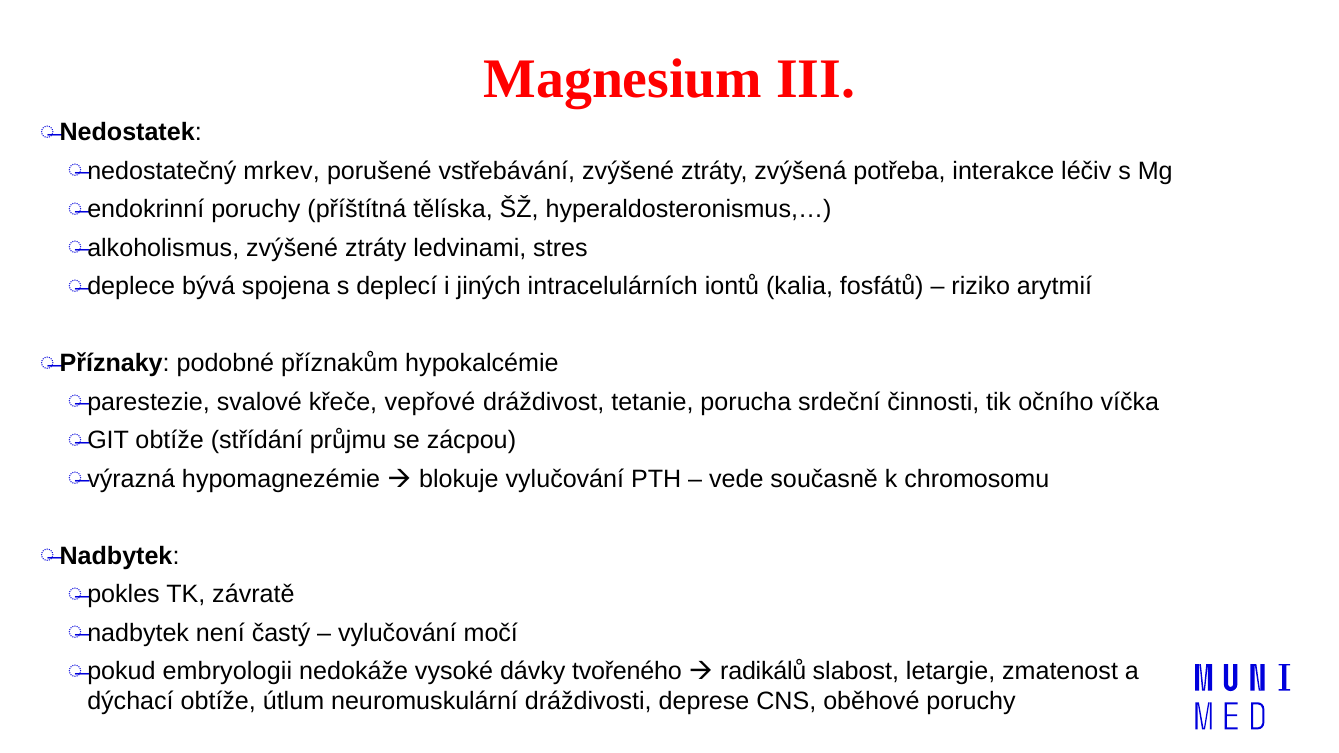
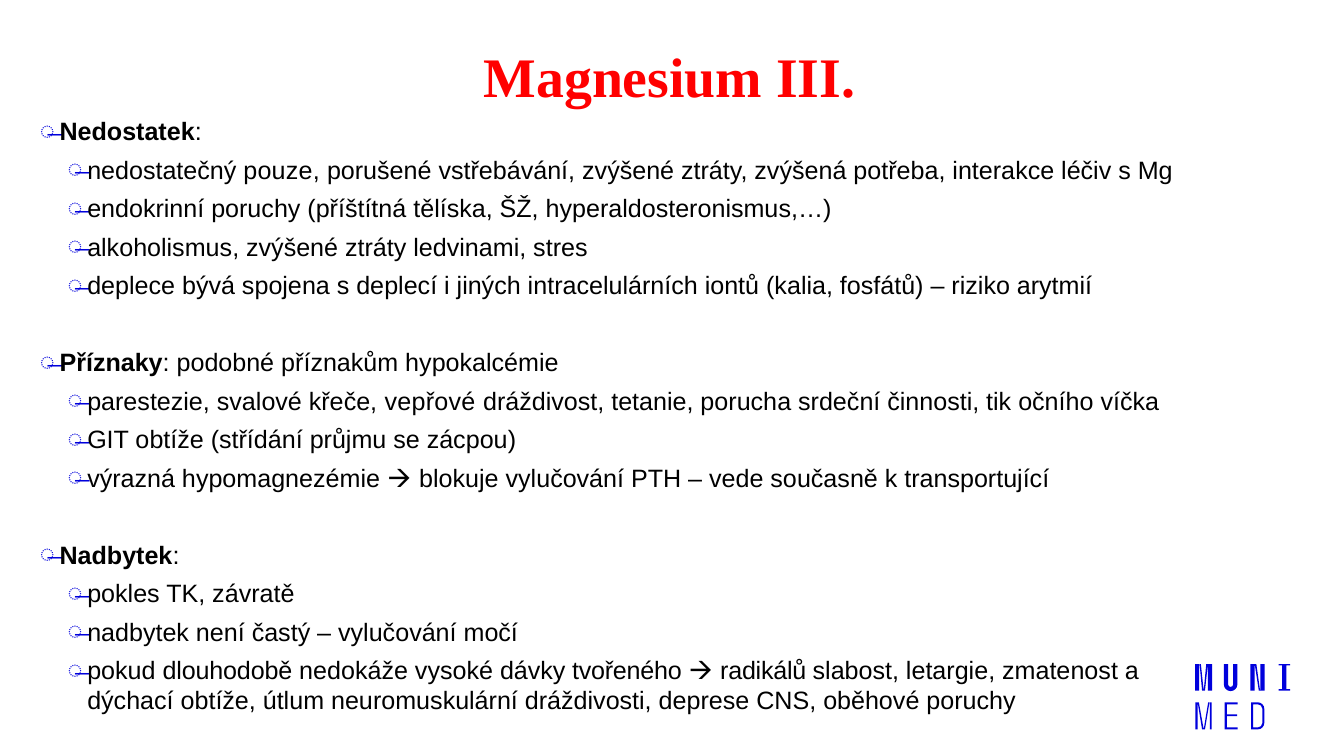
mrkev: mrkev -> pouze
chromosomu: chromosomu -> transportující
embryologii: embryologii -> dlouhodobě
